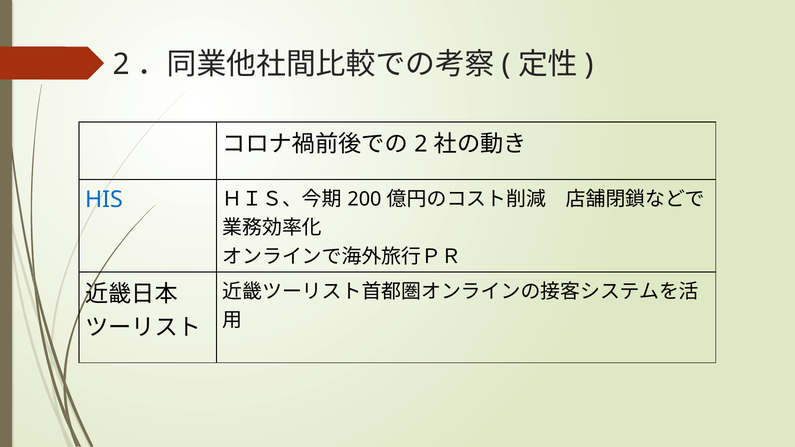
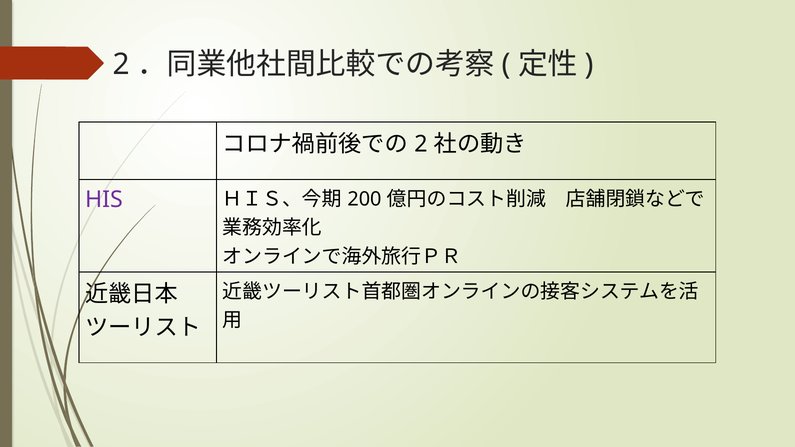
HIS colour: blue -> purple
